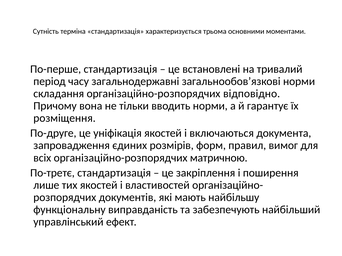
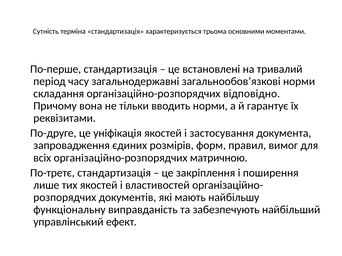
розміщення: розміщення -> реквізитами
включаються: включаються -> застосування
